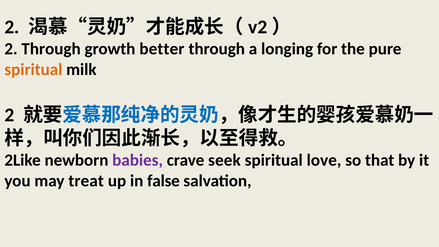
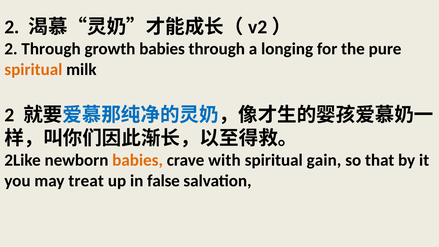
growth better: better -> babies
babies at (138, 160) colour: purple -> orange
seek: seek -> with
love: love -> gain
